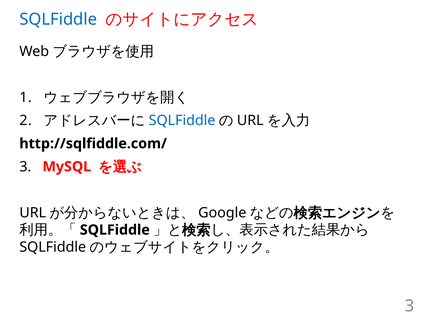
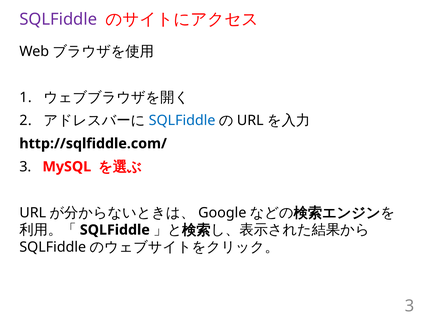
SQLFiddle at (58, 19) colour: blue -> purple
